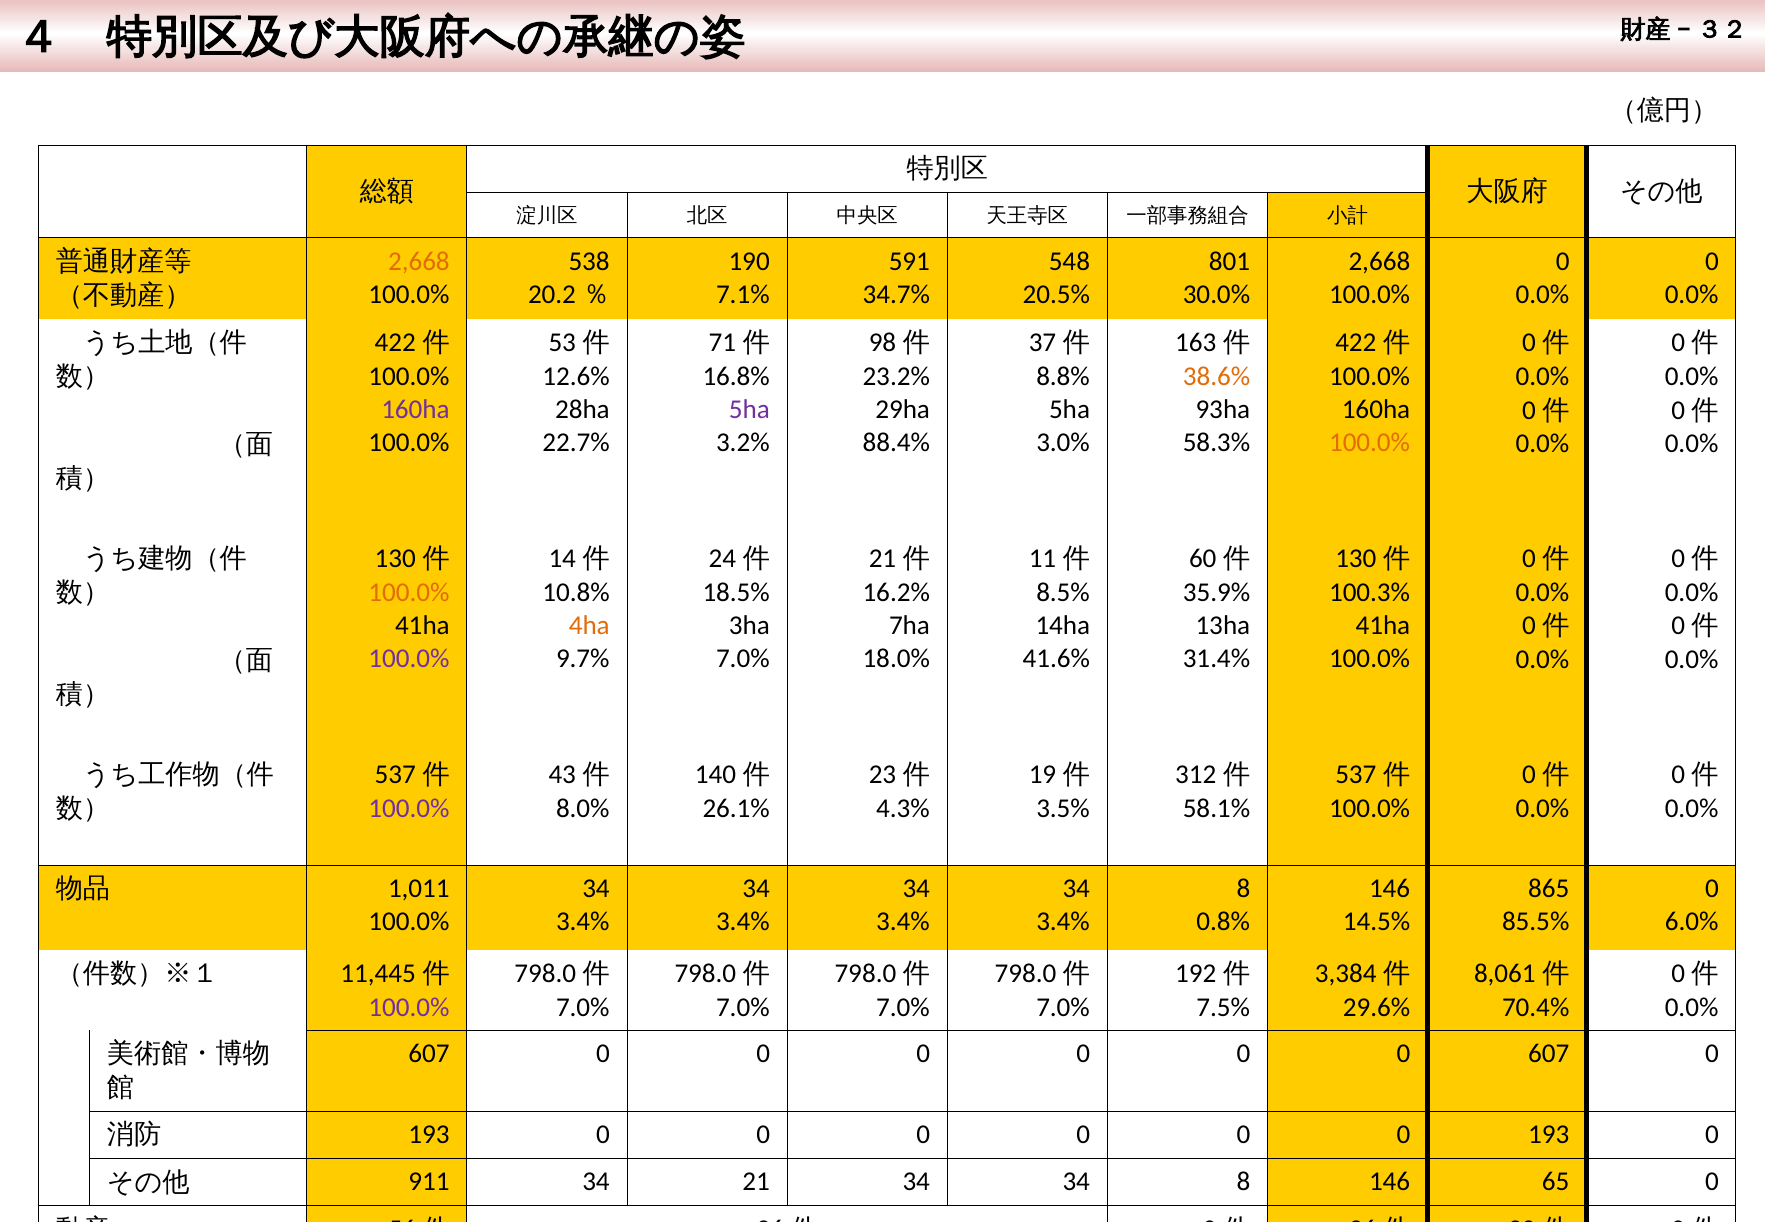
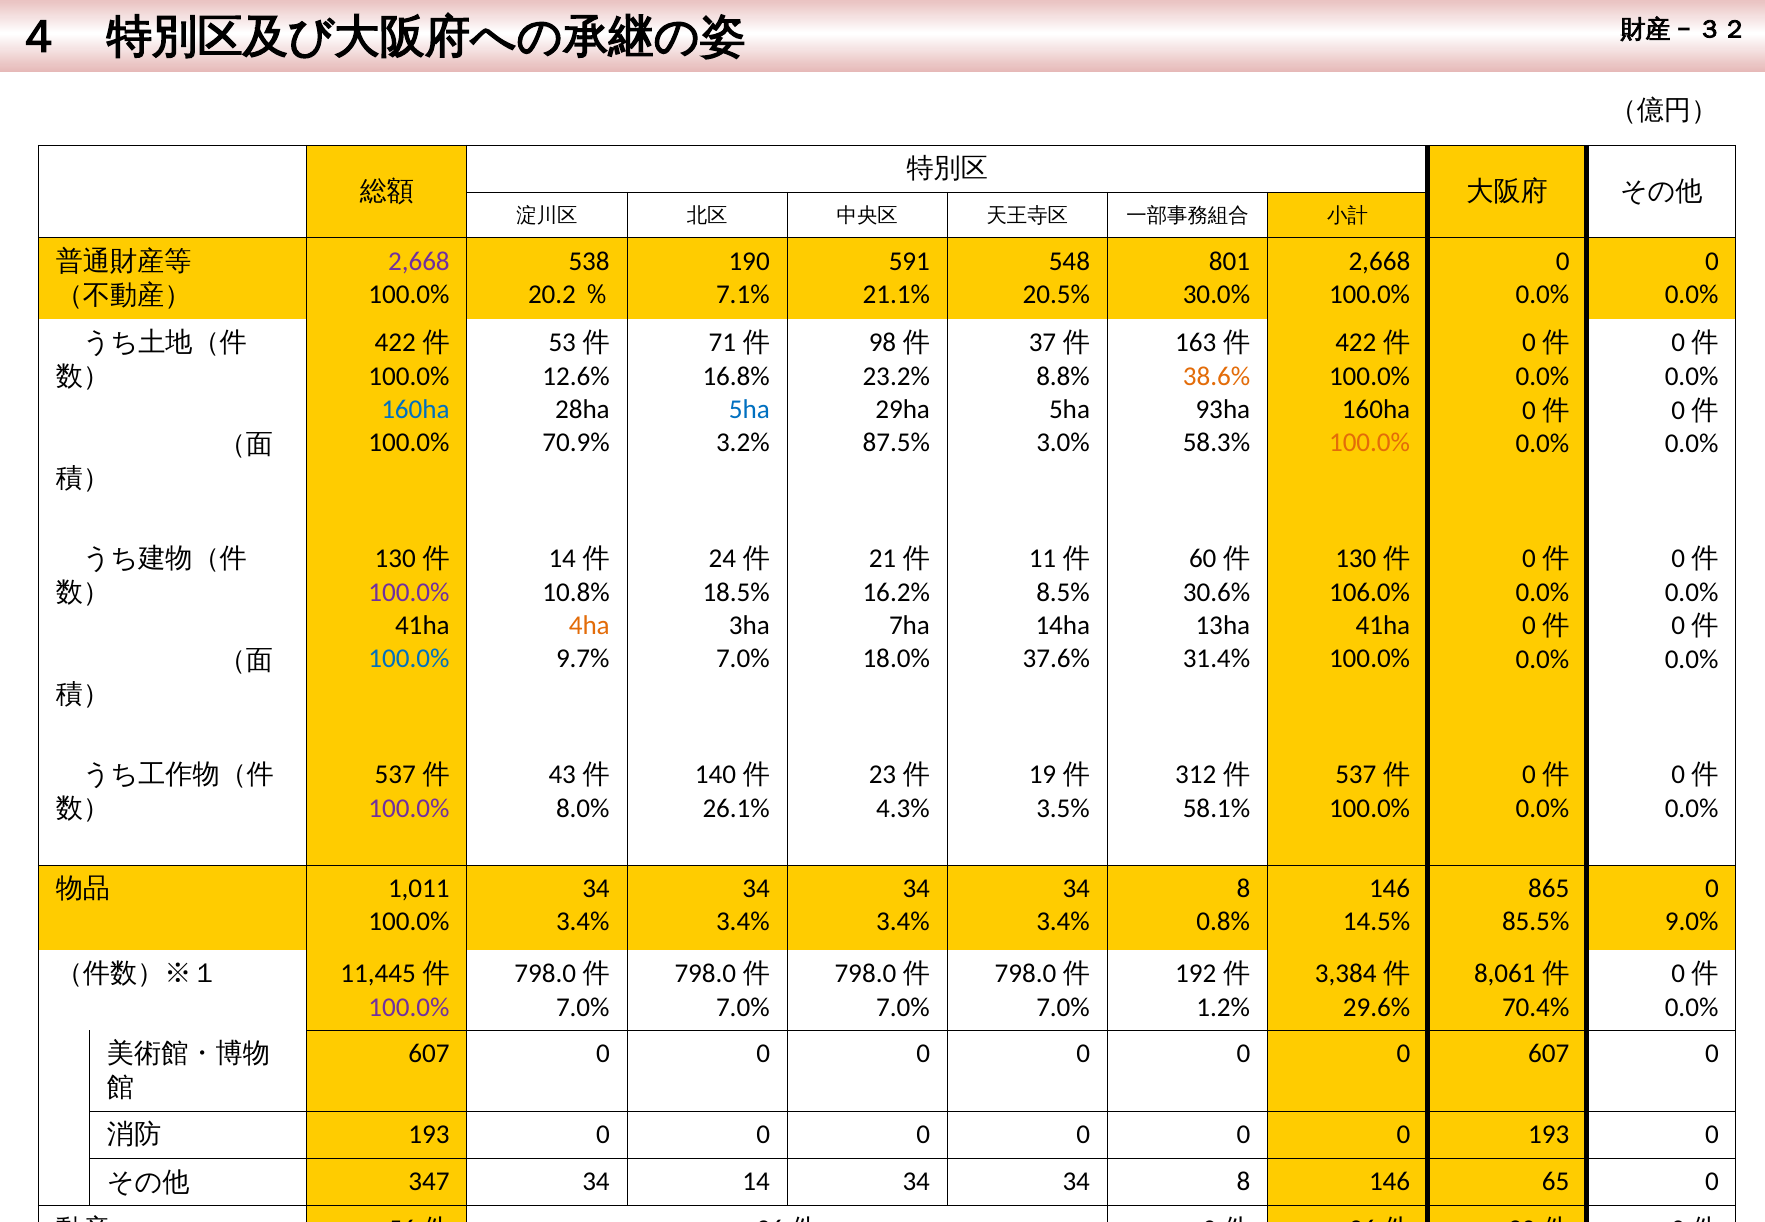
2,668 at (419, 261) colour: orange -> purple
34.7%: 34.7% -> 21.1%
160ha at (415, 410) colour: purple -> blue
5ha at (749, 410) colour: purple -> blue
22.7%: 22.7% -> 70.9%
88.4%: 88.4% -> 87.5%
100.0% at (409, 593) colour: orange -> purple
35.9%: 35.9% -> 30.6%
100.3%: 100.3% -> 106.0%
100.0% at (409, 659) colour: purple -> blue
41.6%: 41.6% -> 37.6%
6.0%: 6.0% -> 9.0%
7.5%: 7.5% -> 1.2%
911: 911 -> 347
21: 21 -> 14
